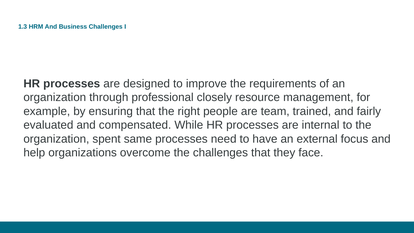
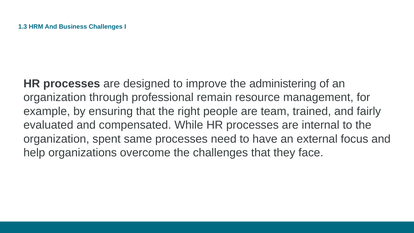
requirements: requirements -> administering
closely: closely -> remain
